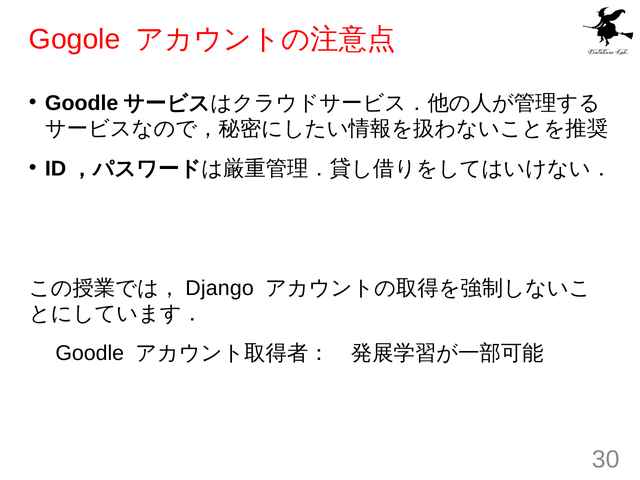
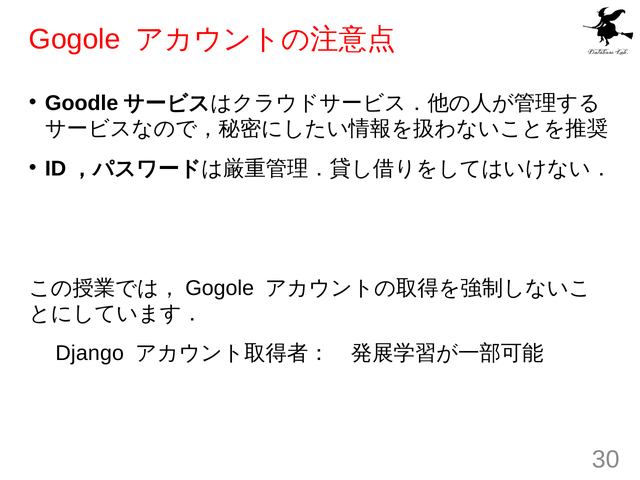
Django at (220, 288): Django -> Gogole
Goodle at (90, 353): Goodle -> Django
